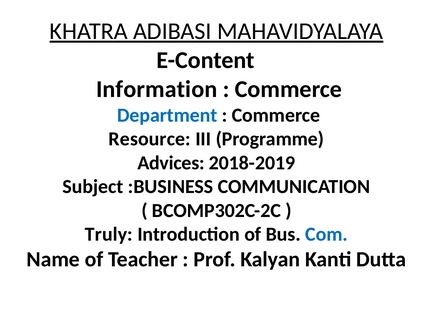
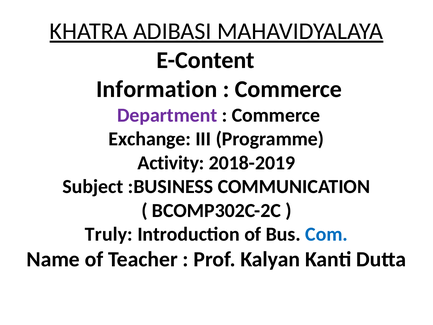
Department colour: blue -> purple
Resource: Resource -> Exchange
Advices: Advices -> Activity
